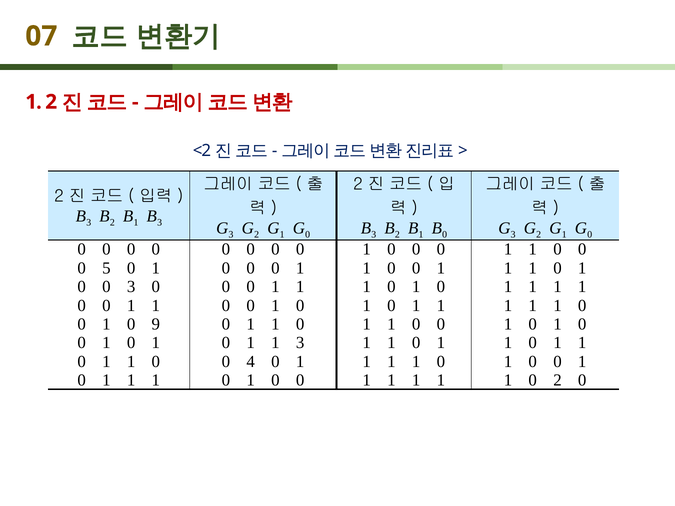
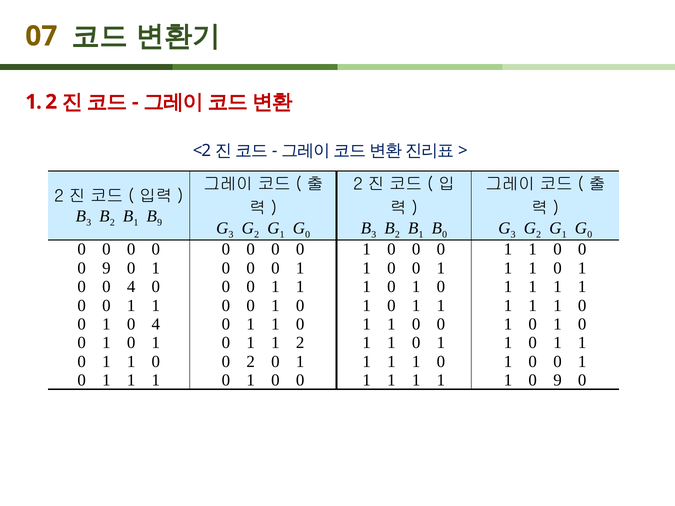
3 at (160, 223): 3 -> 9
5 at (106, 268): 5 -> 9
0 0 3: 3 -> 4
1 0 9: 9 -> 4
1 1 3: 3 -> 2
4 at (251, 362): 4 -> 2
1 0 2: 2 -> 9
